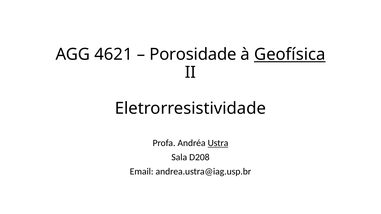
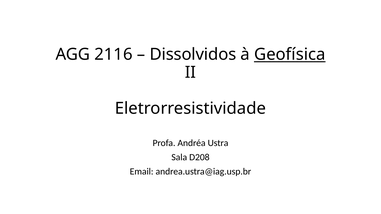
4621: 4621 -> 2116
Porosidade: Porosidade -> Dissolvidos
Ustra underline: present -> none
